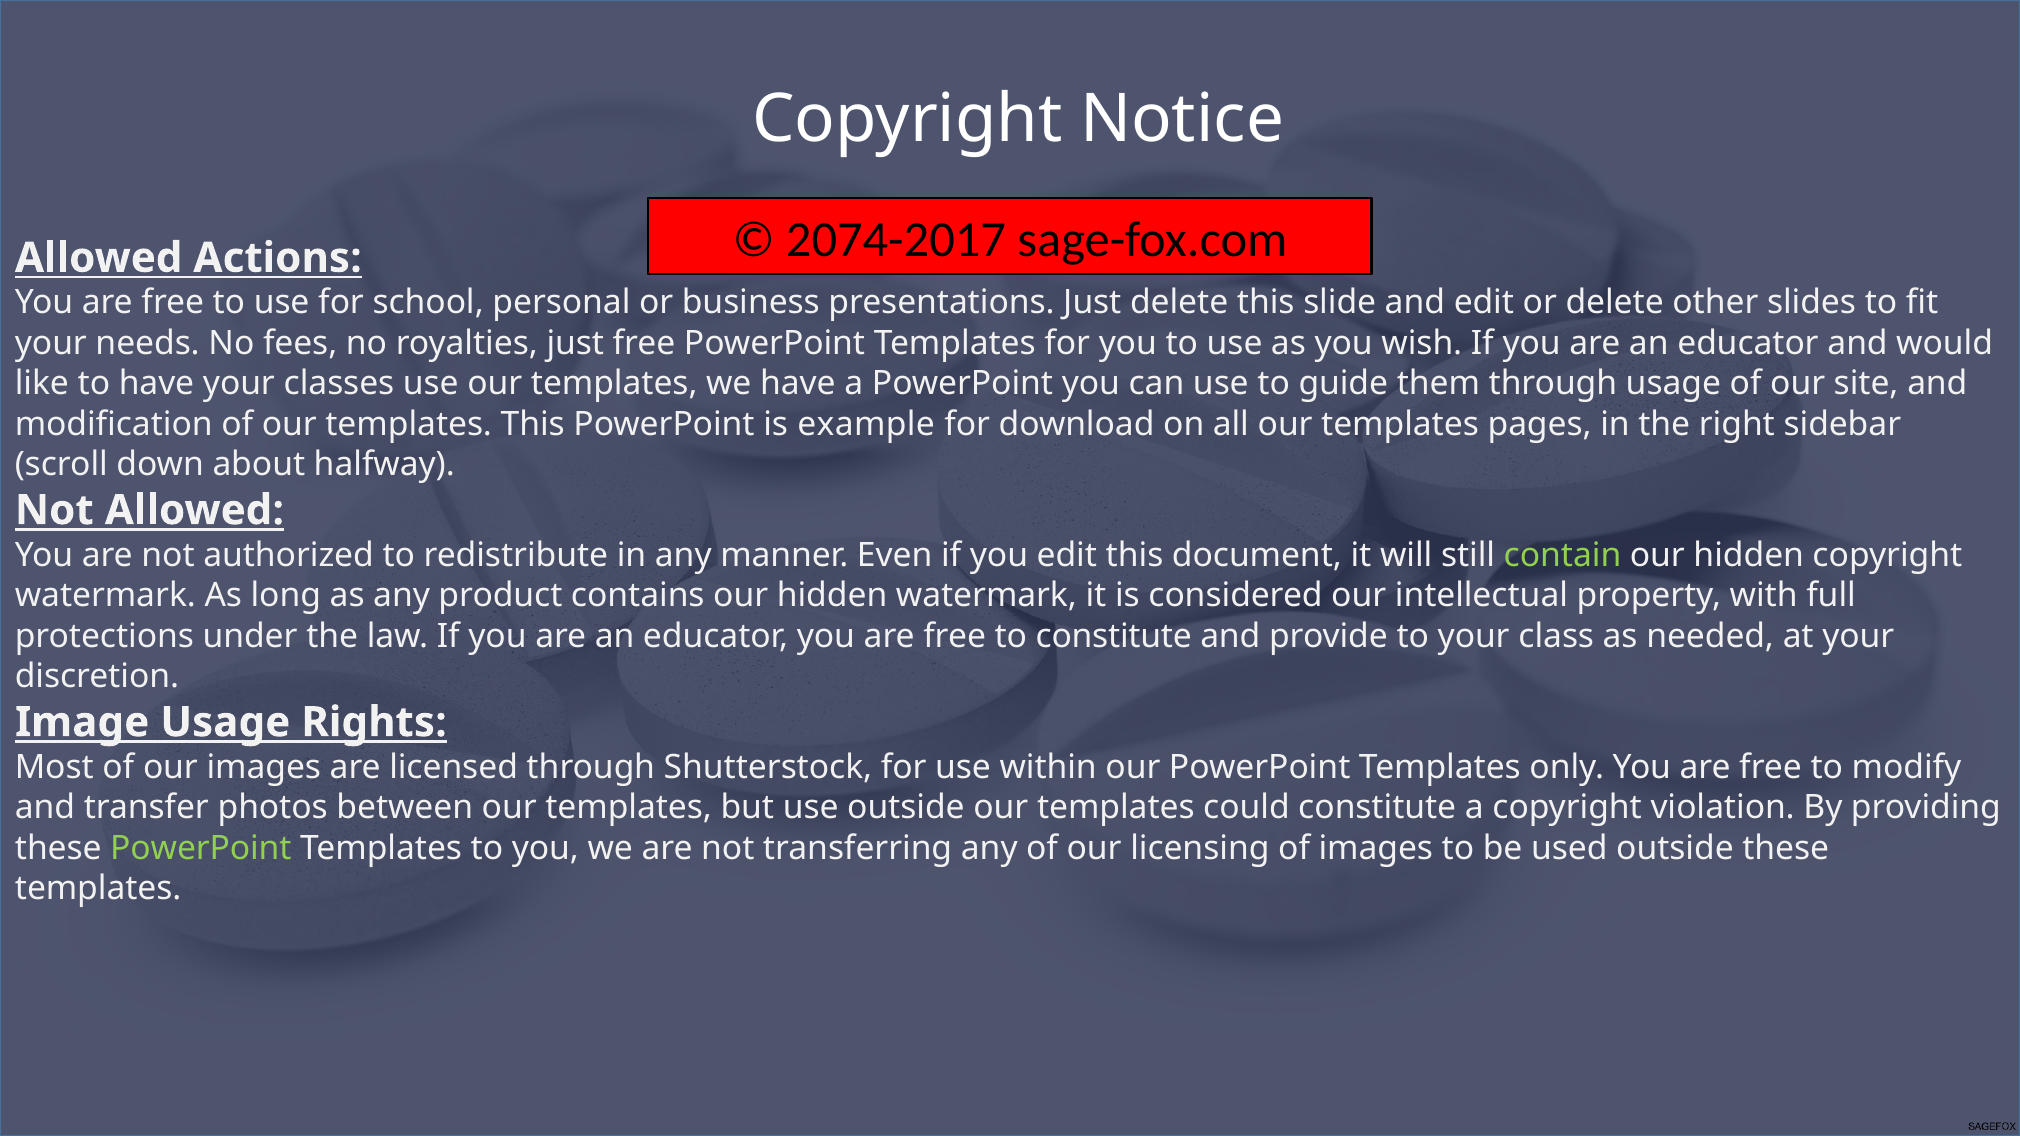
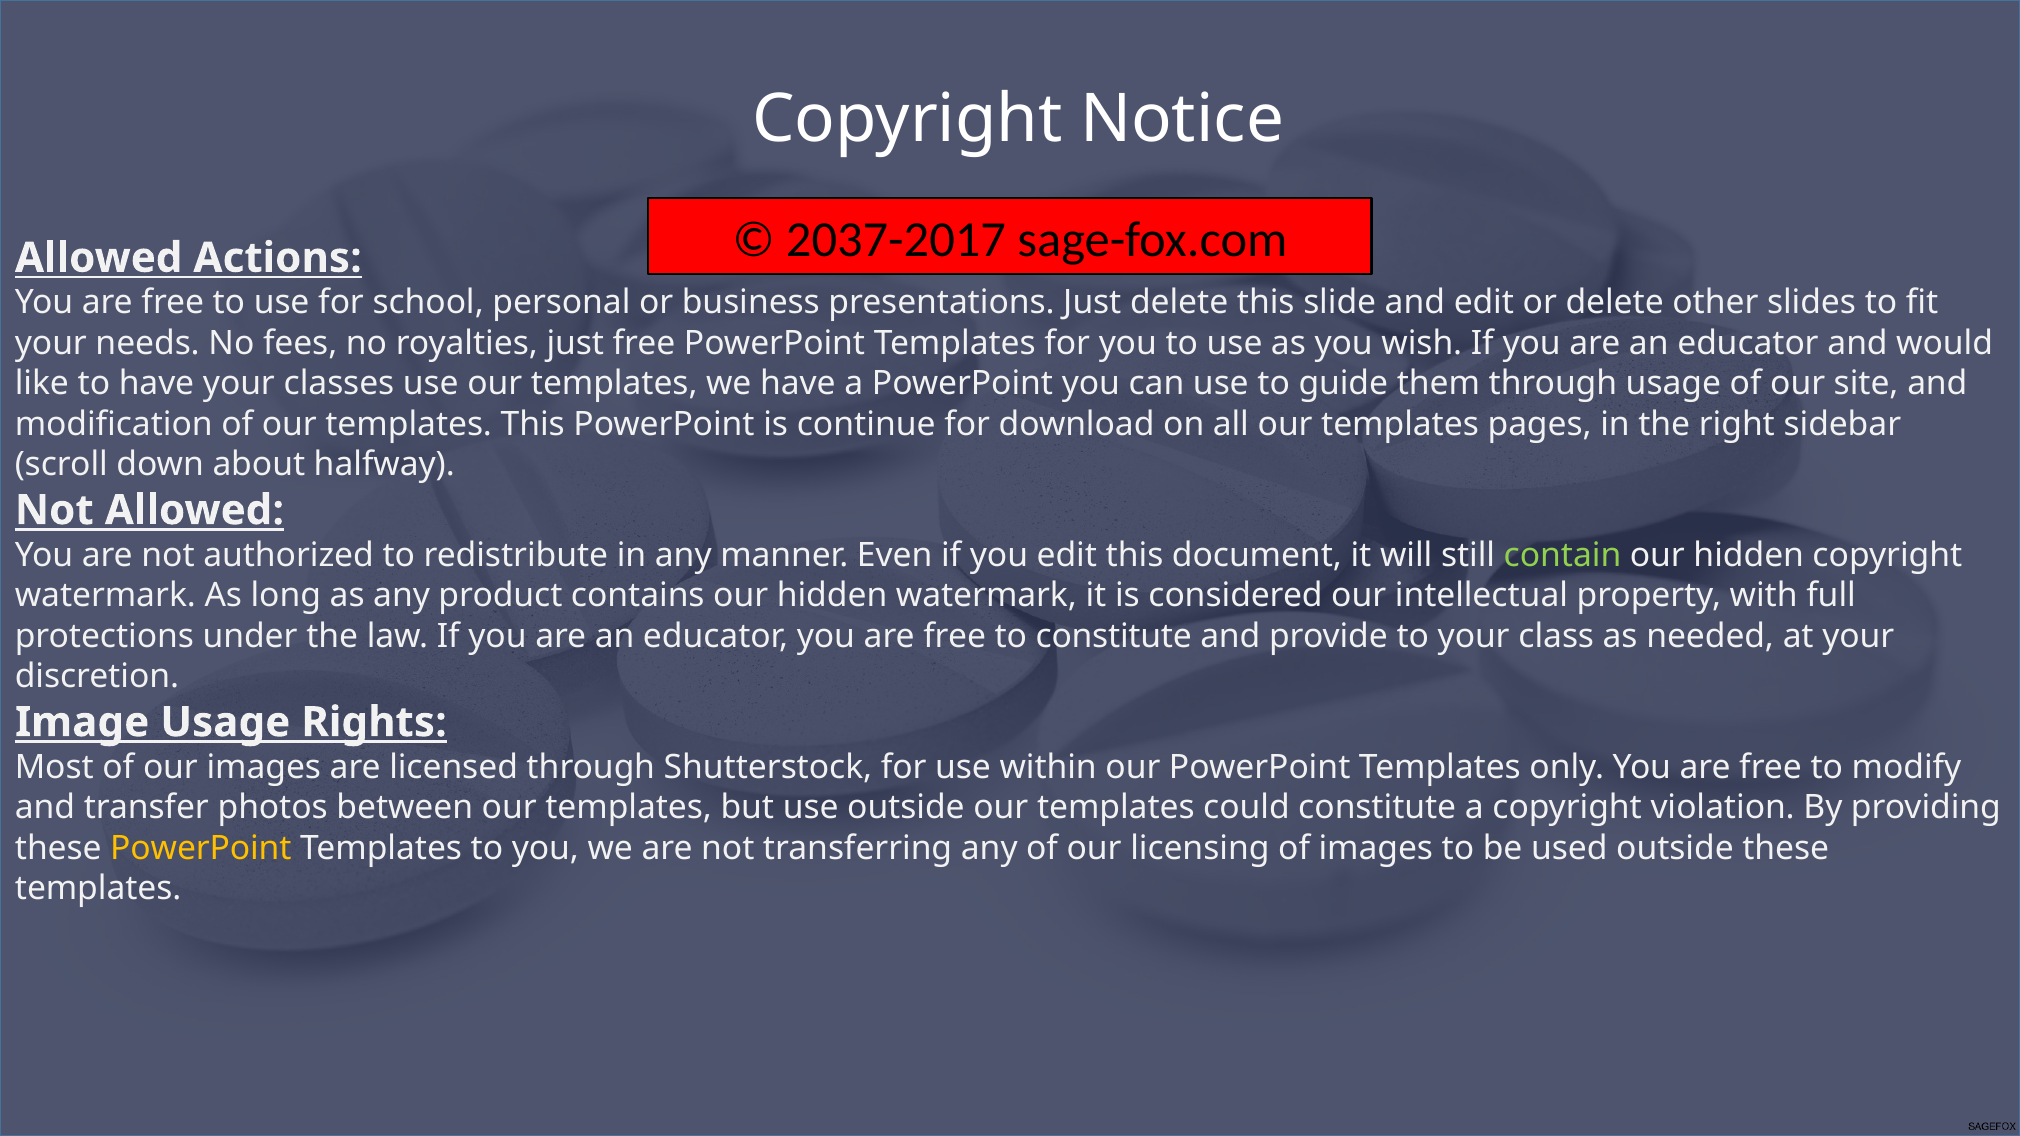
2074-2017: 2074-2017 -> 2037-2017
example: example -> continue
PowerPoint at (201, 848) colour: light green -> yellow
